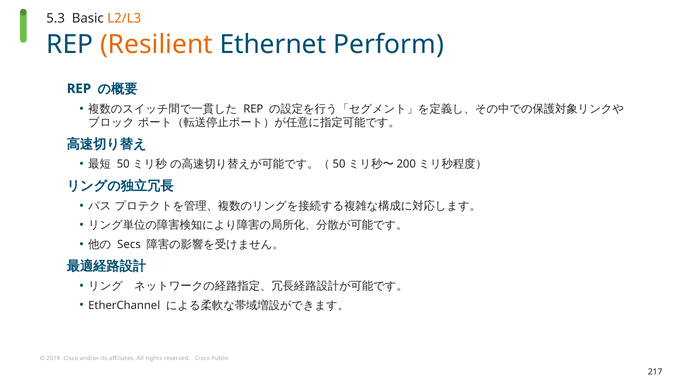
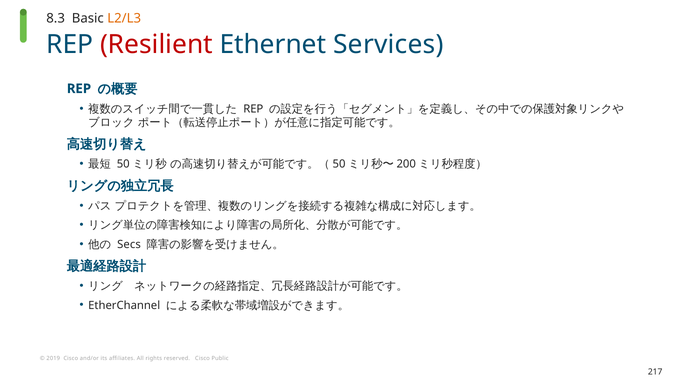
5.3: 5.3 -> 8.3
Resilient colour: orange -> red
Perform: Perform -> Services
